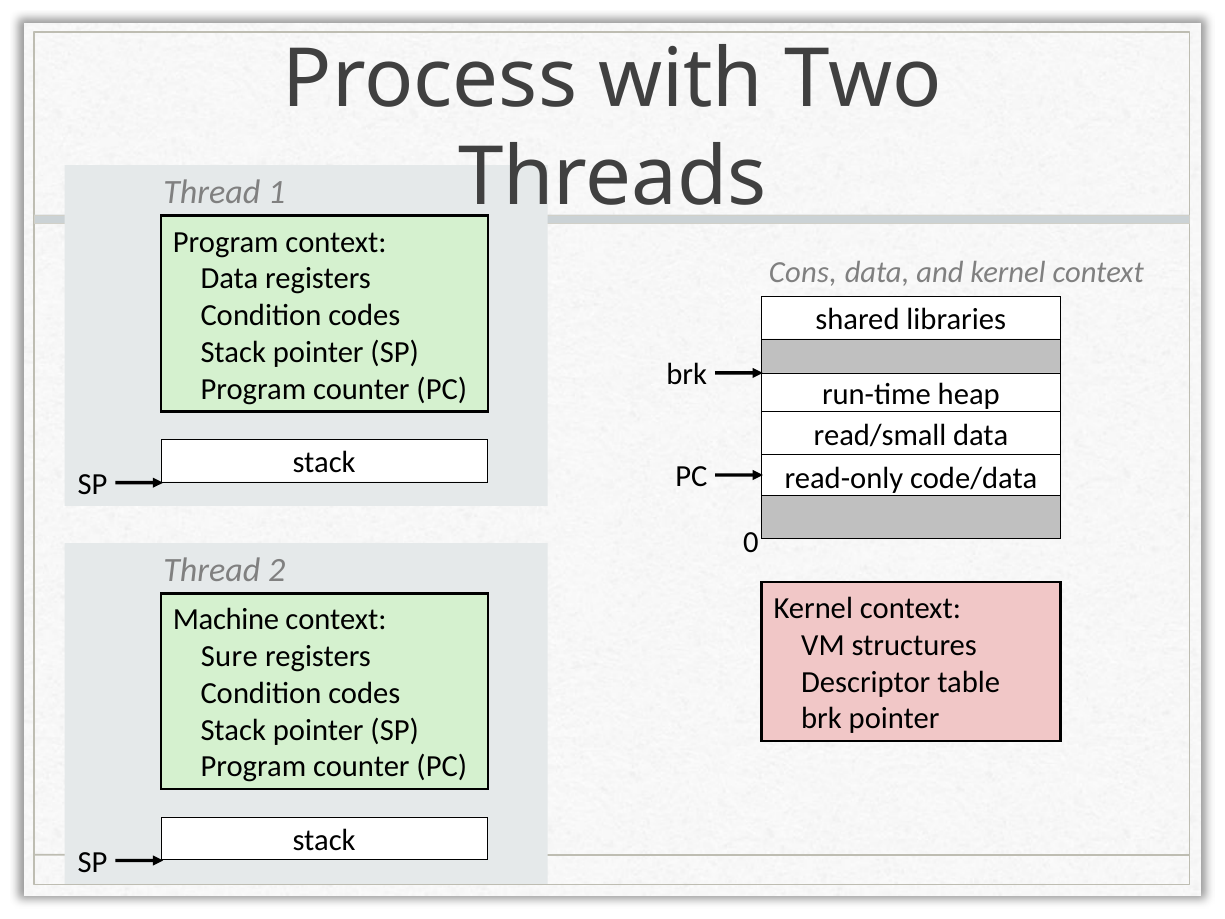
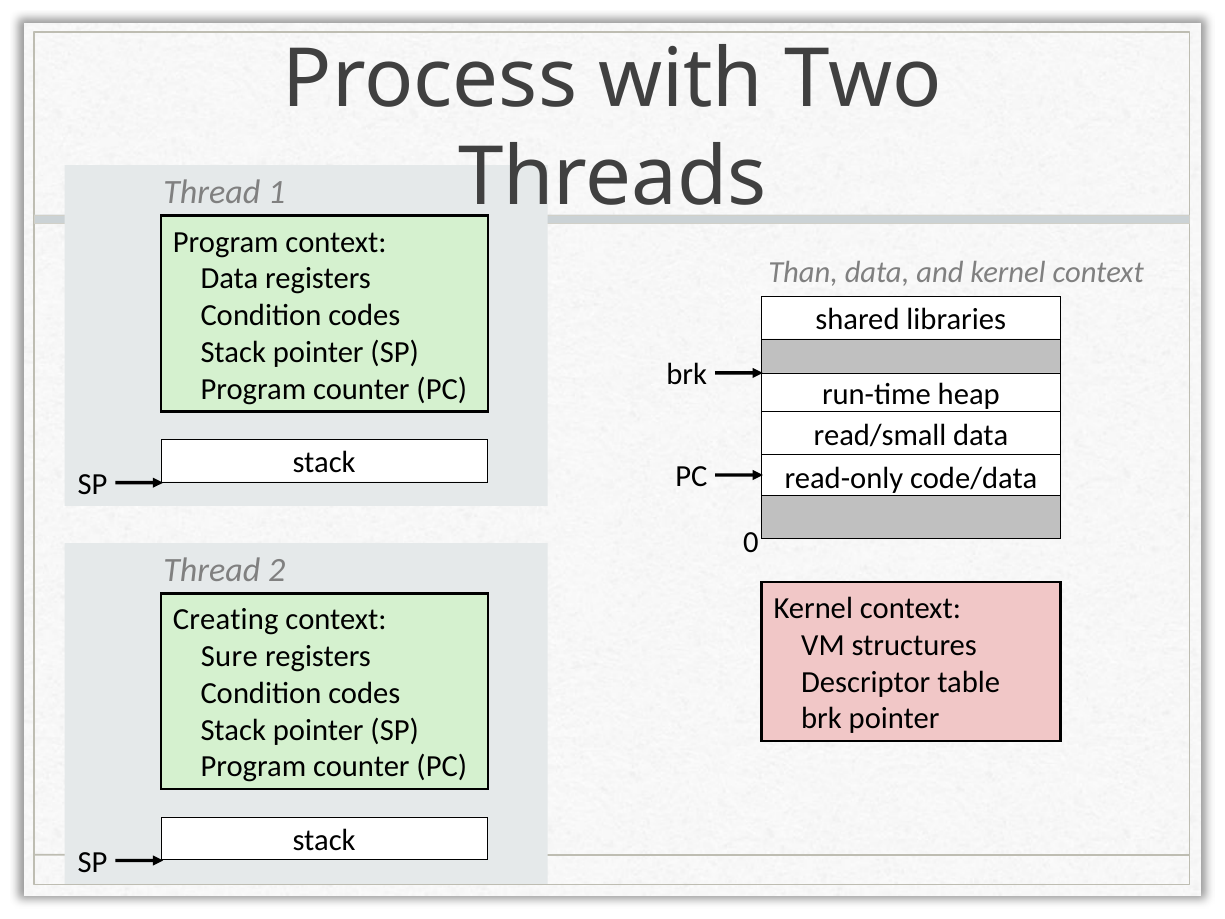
Cons: Cons -> Than
Machine: Machine -> Creating
